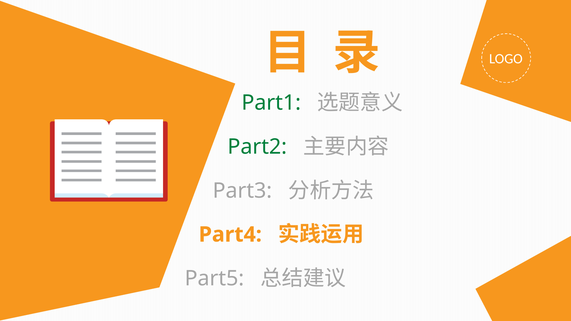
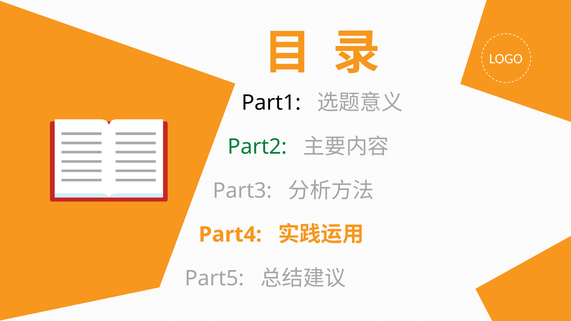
Part1 colour: green -> black
